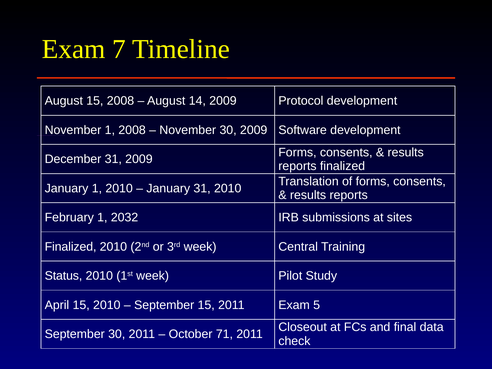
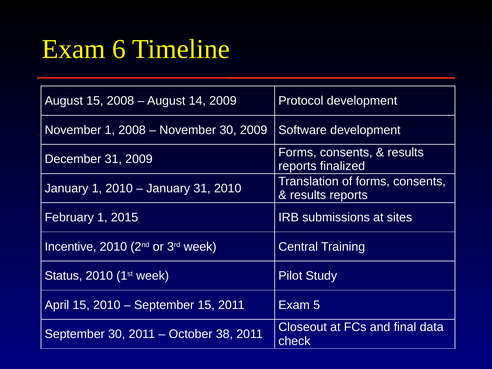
7: 7 -> 6
2032: 2032 -> 2015
Finalized at (71, 247): Finalized -> Incentive
71: 71 -> 38
